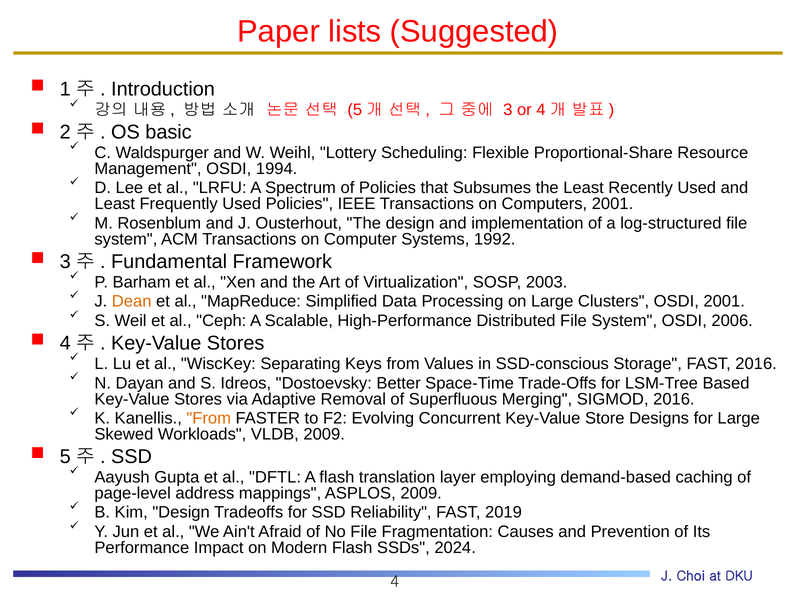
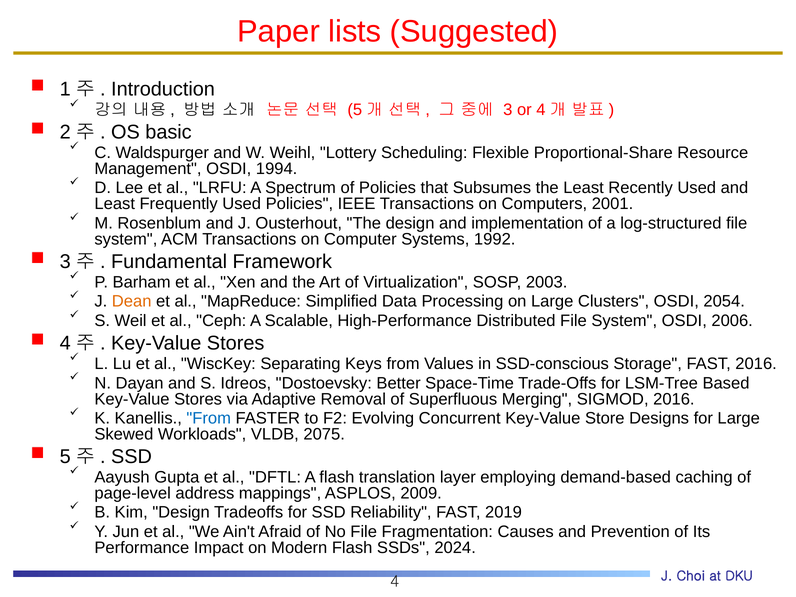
OSDI 2001: 2001 -> 2054
From at (209, 418) colour: orange -> blue
VLDB 2009: 2009 -> 2075
